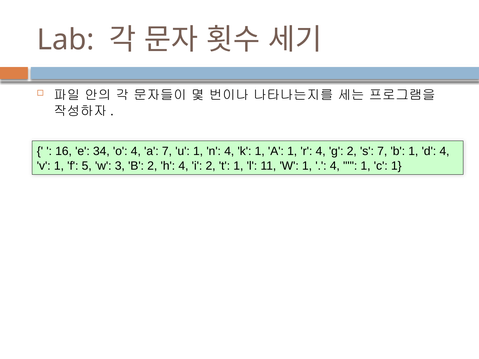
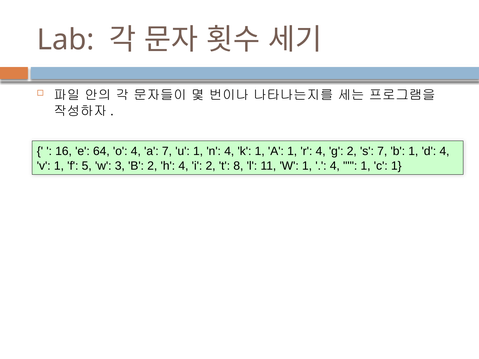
34: 34 -> 64
t 1: 1 -> 8
